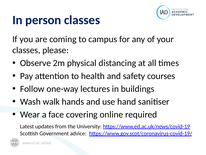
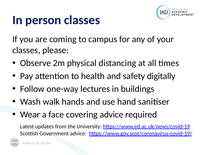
courses: courses -> digitally
covering online: online -> advice
